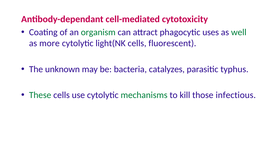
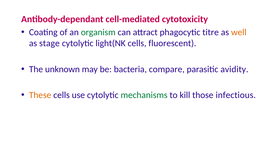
uses: uses -> titre
well colour: green -> orange
more: more -> stage
catalyzes: catalyzes -> compare
typhus: typhus -> avidity
These colour: green -> orange
